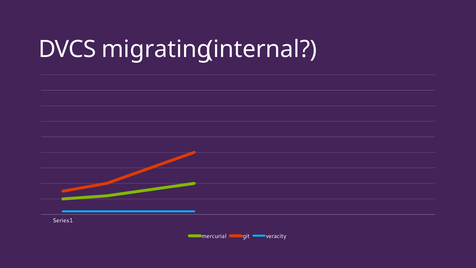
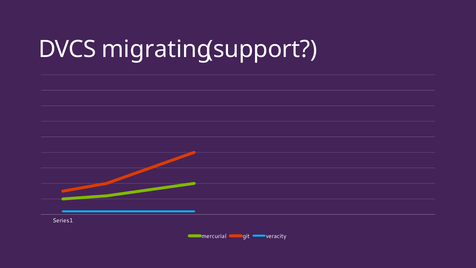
internal: internal -> support
